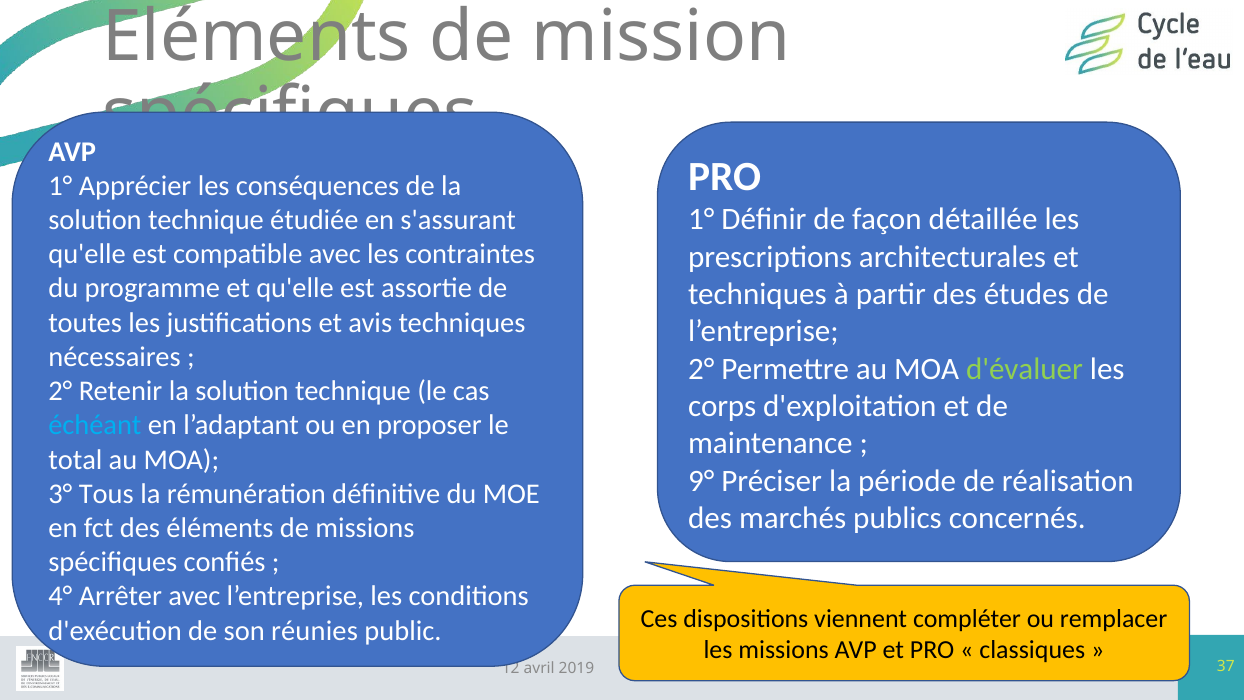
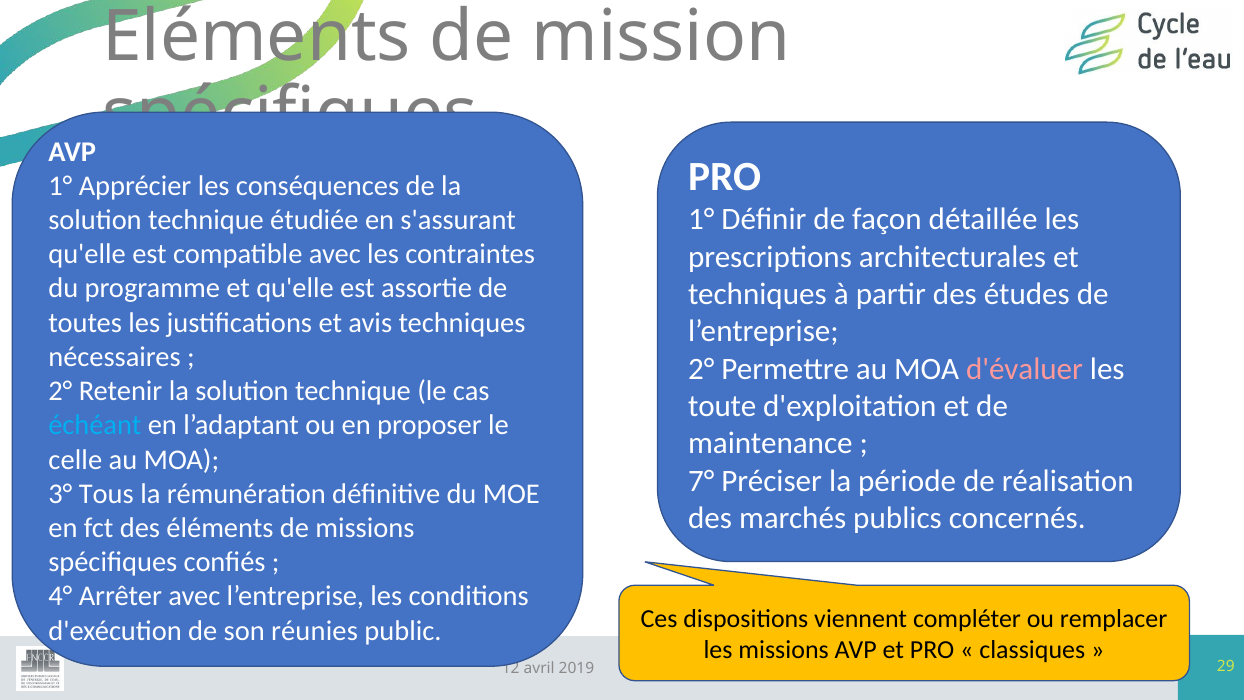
d'évaluer colour: light green -> pink
corps: corps -> toute
total: total -> celle
9°: 9° -> 7°
37: 37 -> 29
